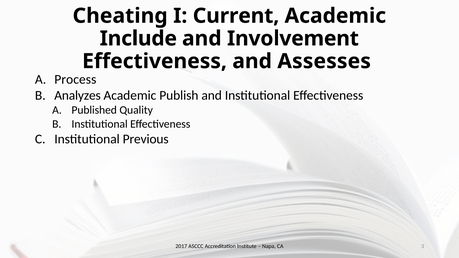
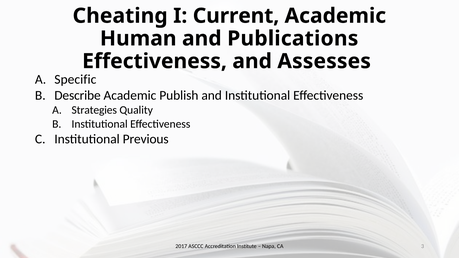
Include: Include -> Human
Involvement: Involvement -> Publications
Process: Process -> Specific
Analyzes: Analyzes -> Describe
Published: Published -> Strategies
